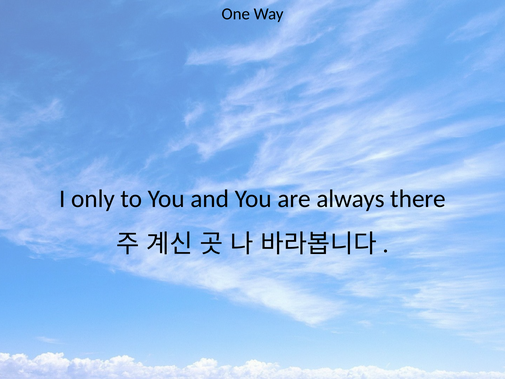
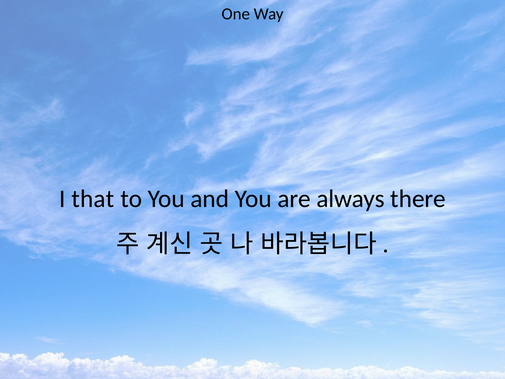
only: only -> that
